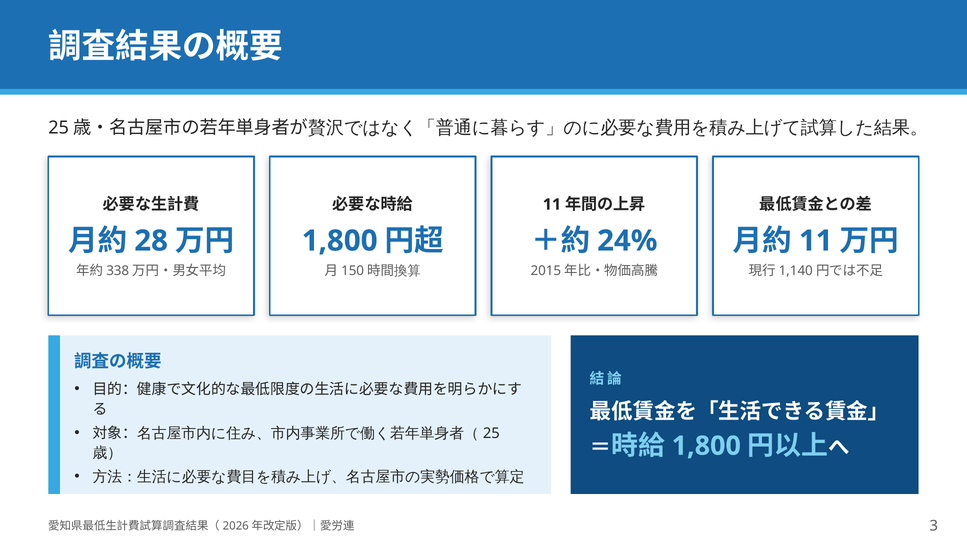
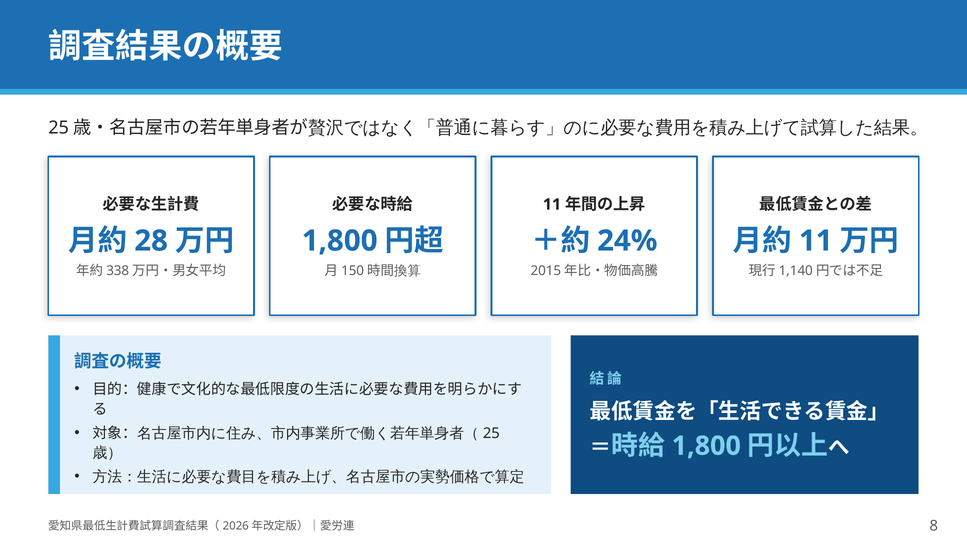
3: 3 -> 8
